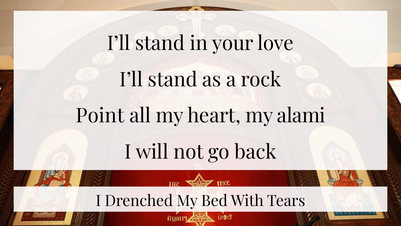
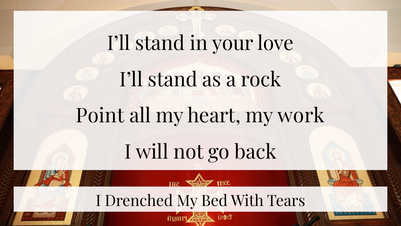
alami: alami -> work
